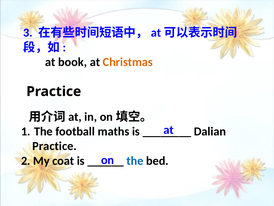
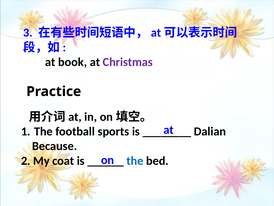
Christmas colour: orange -> purple
maths: maths -> sports
Practice at (54, 146): Practice -> Because
